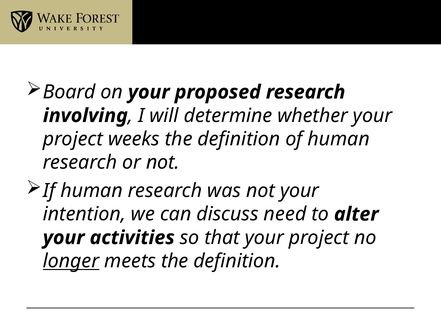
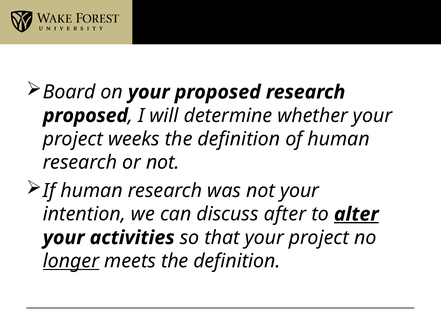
involving at (85, 116): involving -> proposed
need: need -> after
alter underline: none -> present
